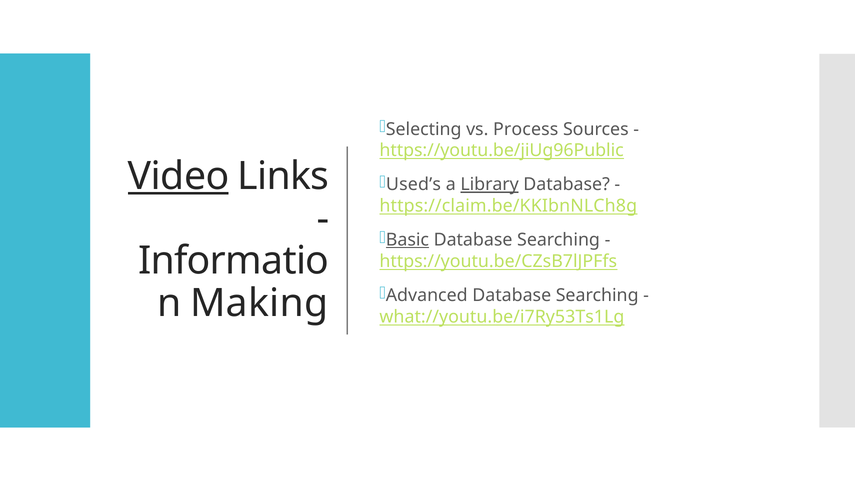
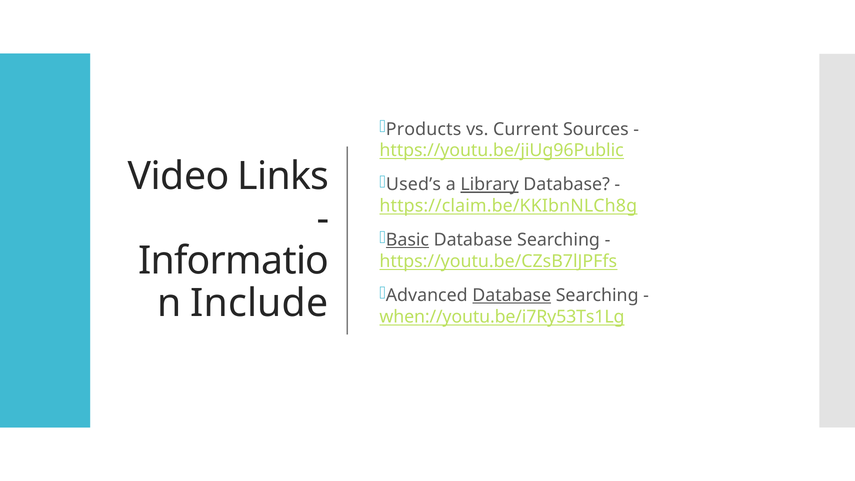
Selecting: Selecting -> Products
Process: Process -> Current
Video underline: present -> none
Database at (512, 295) underline: none -> present
Making: Making -> Include
what://youtu.be/i7Ry53Ts1Lg: what://youtu.be/i7Ry53Ts1Lg -> when://youtu.be/i7Ry53Ts1Lg
